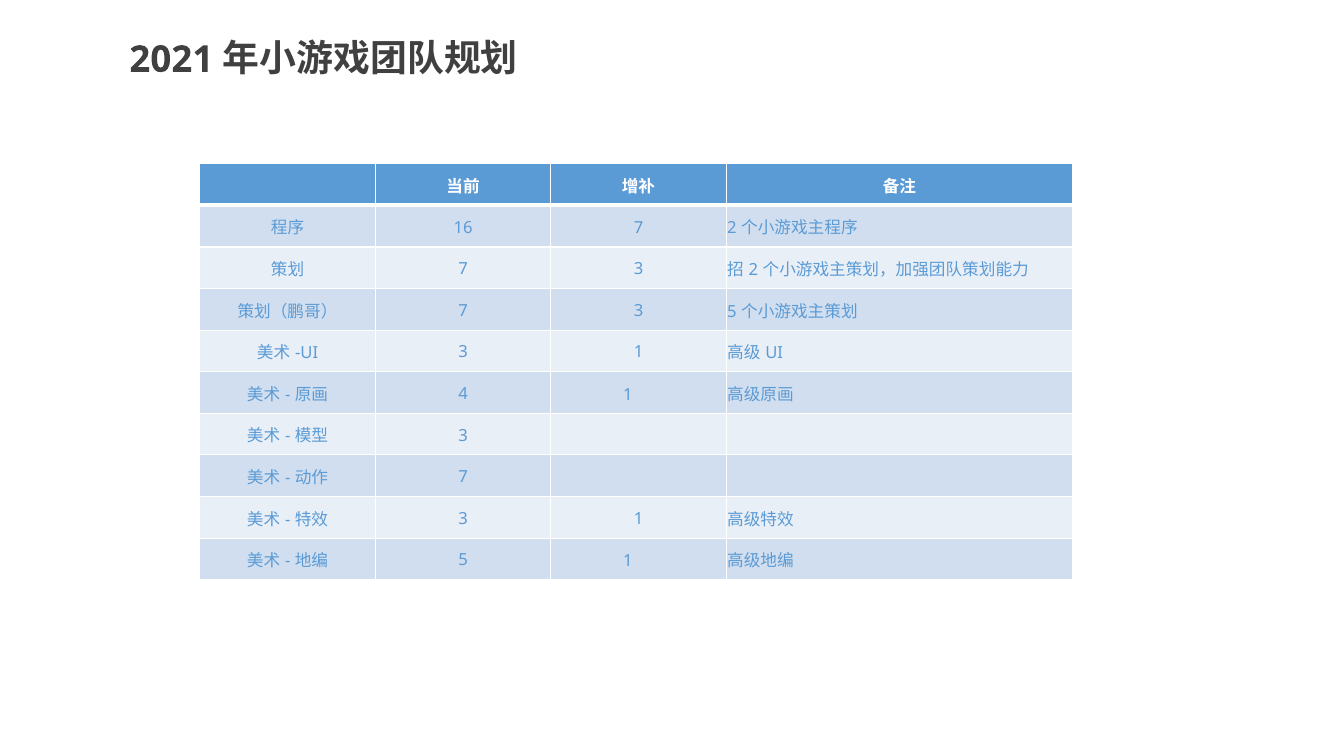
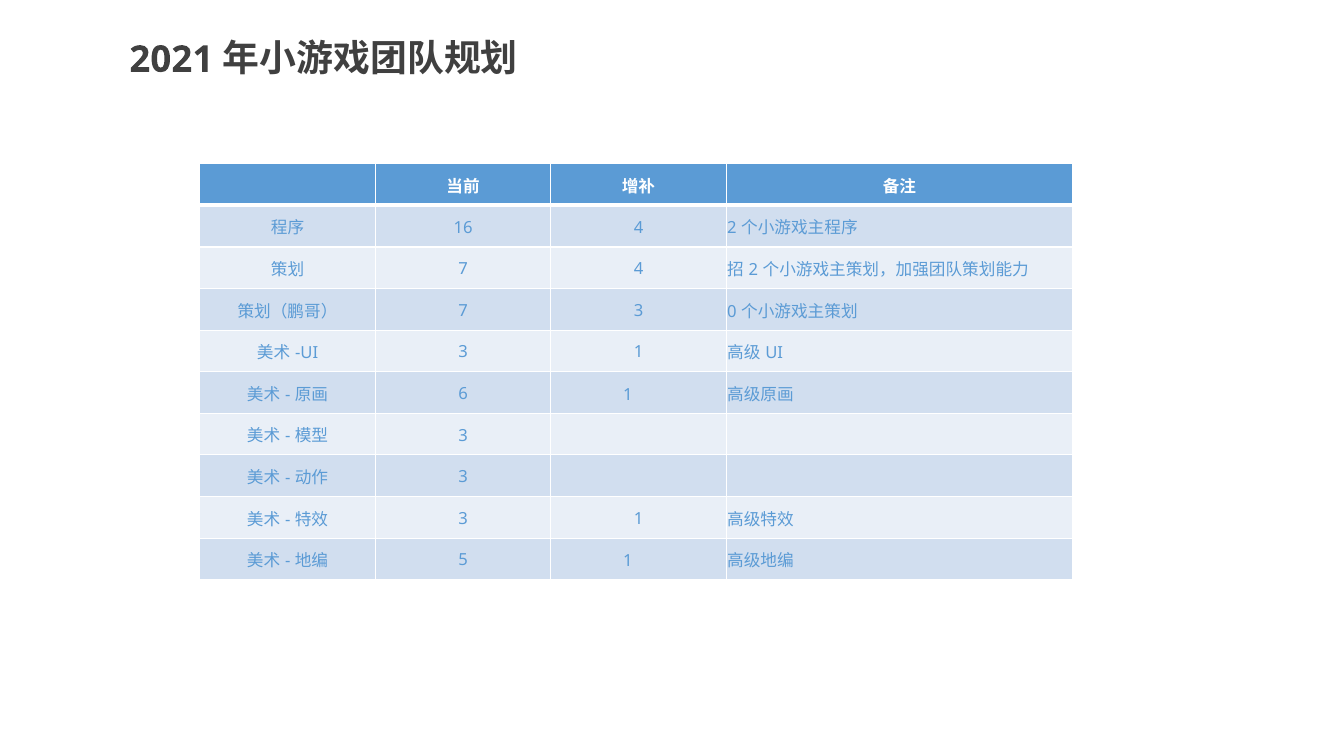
16 7: 7 -> 4
3 at (639, 269): 3 -> 4
3 5: 5 -> 0
4: 4 -> 6
7 at (463, 477): 7 -> 3
